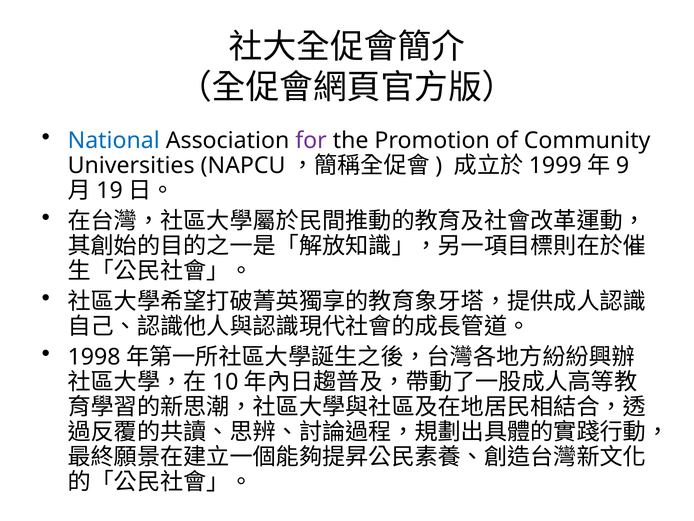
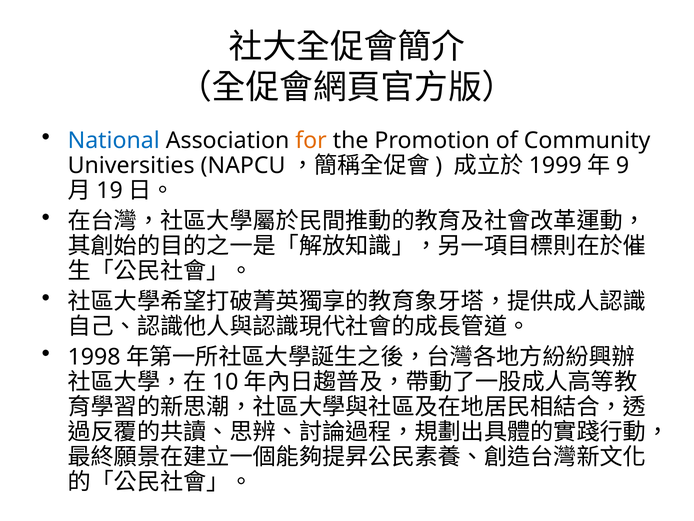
for colour: purple -> orange
